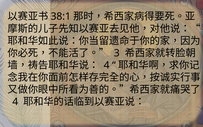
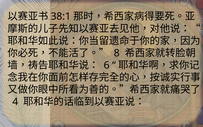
3: 3 -> 8
4 at (107, 65): 4 -> 6
